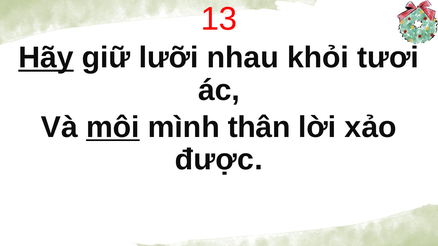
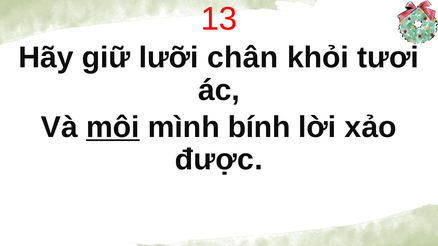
Hãy underline: present -> none
nhau: nhau -> chân
thân: thân -> bính
